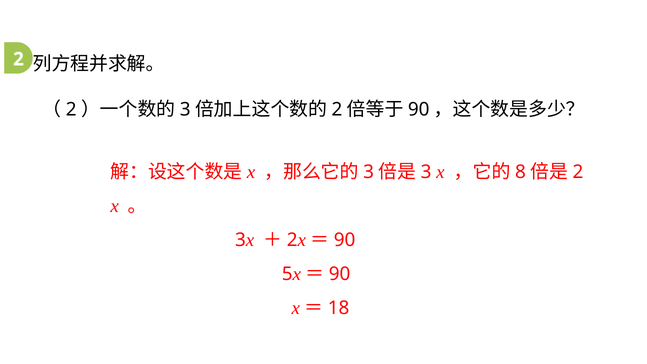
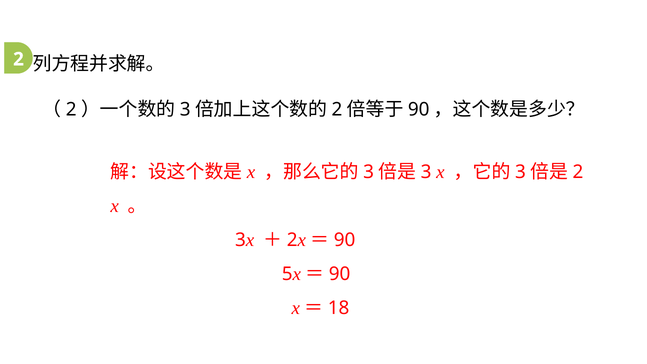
8 at (520, 172): 8 -> 3
